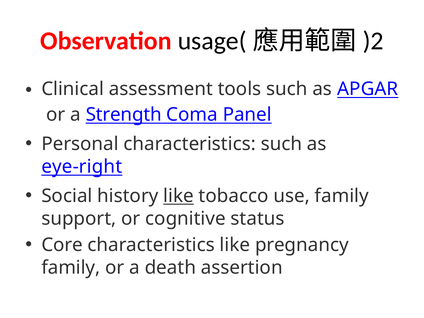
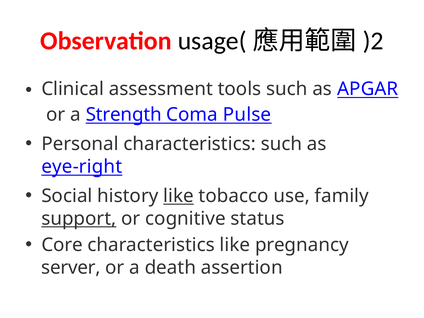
Panel: Panel -> Pulse
support underline: none -> present
family at (71, 268): family -> server
